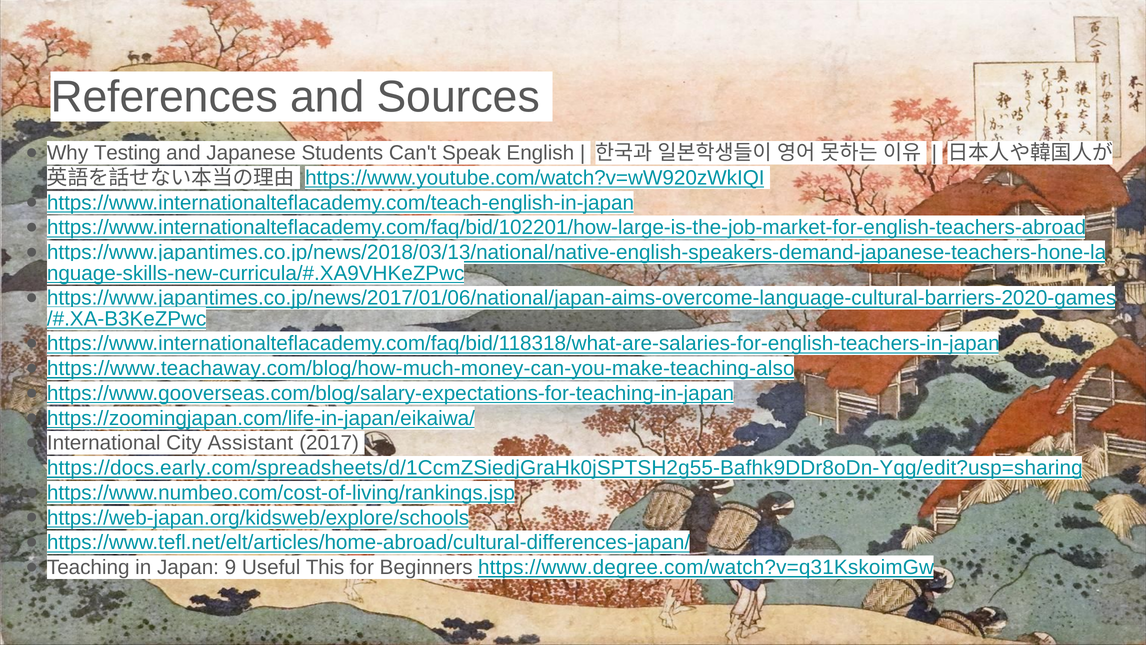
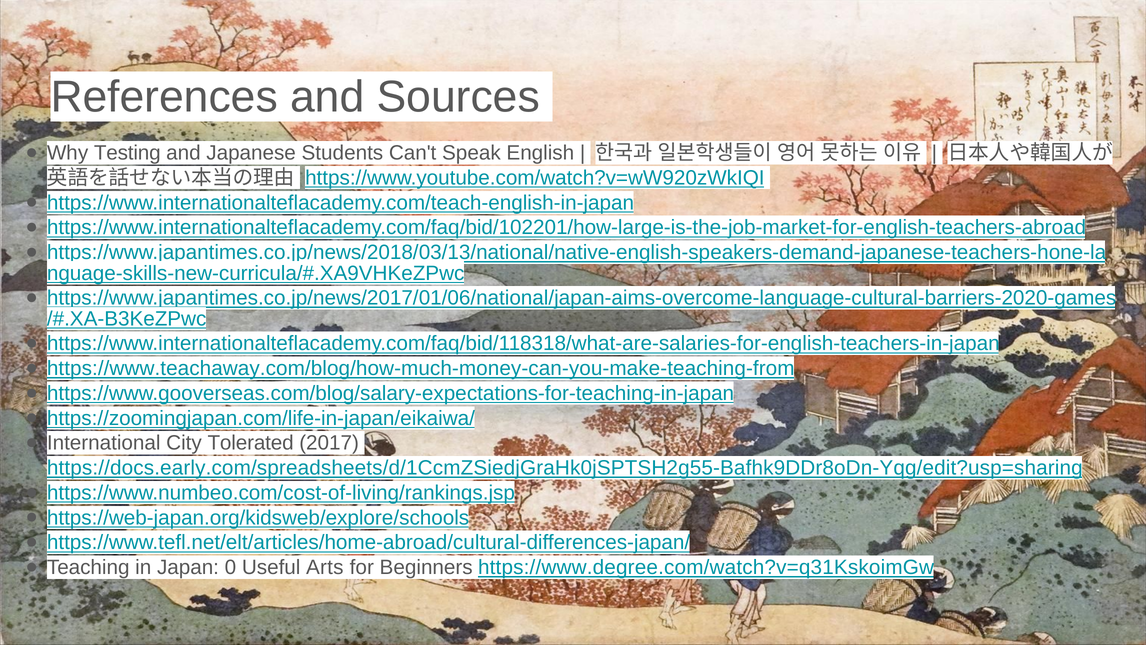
https://www.teachaway.com/blog/how-much-money-can-you-make-teaching-also: https://www.teachaway.com/blog/how-much-money-can-you-make-teaching-also -> https://www.teachaway.com/blog/how-much-money-can-you-make-teaching-from
Assistant: Assistant -> Tolerated
9: 9 -> 0
This: This -> Arts
